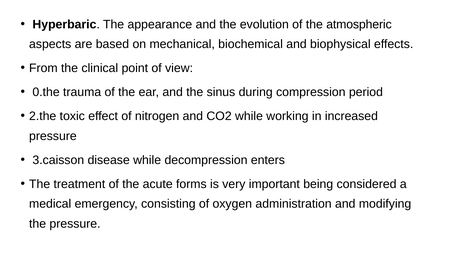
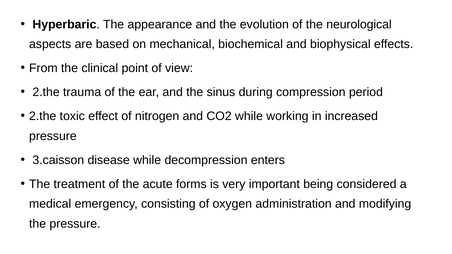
atmospheric: atmospheric -> neurological
0.the at (46, 92): 0.the -> 2.the
